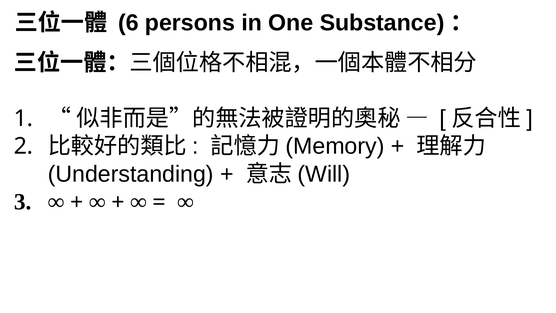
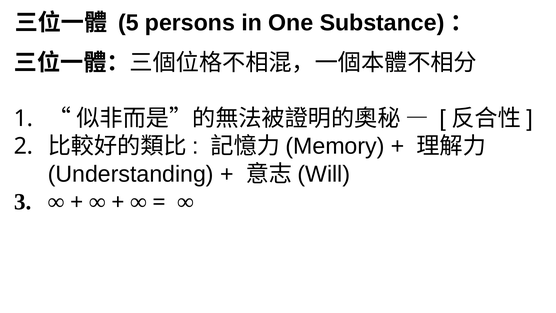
6: 6 -> 5
